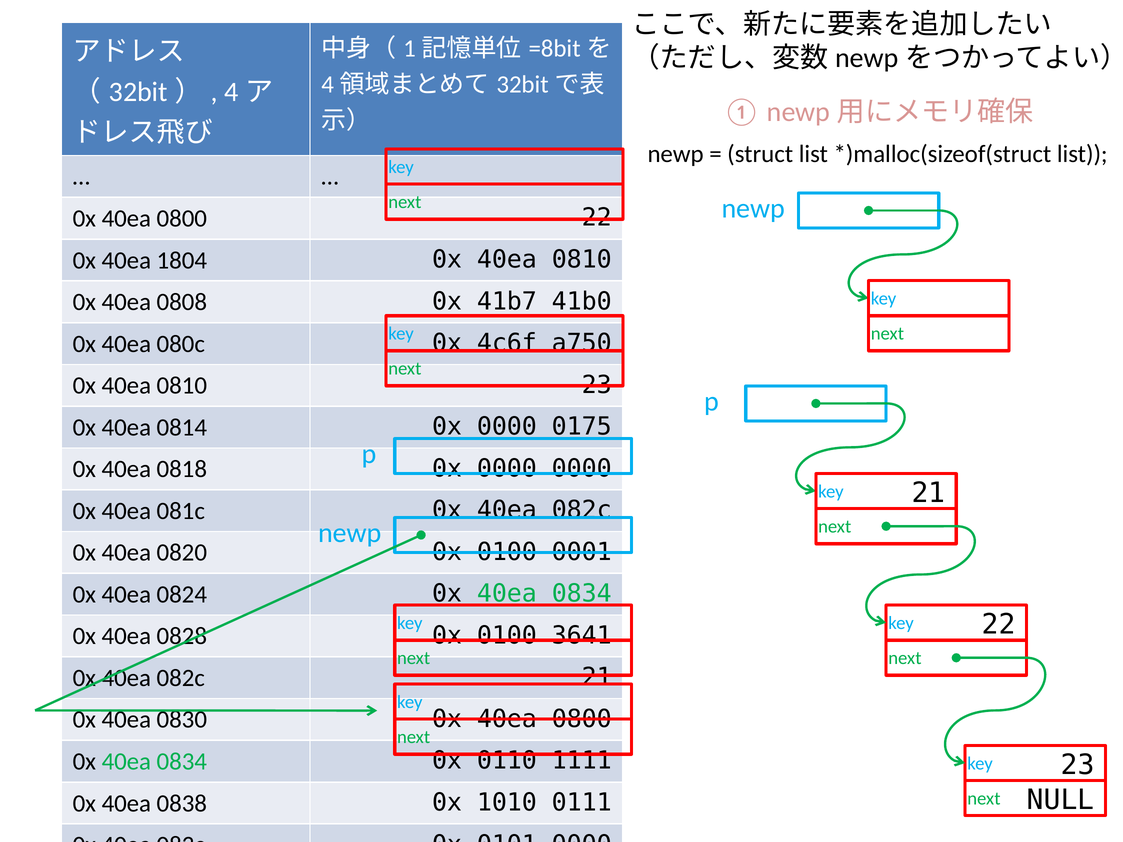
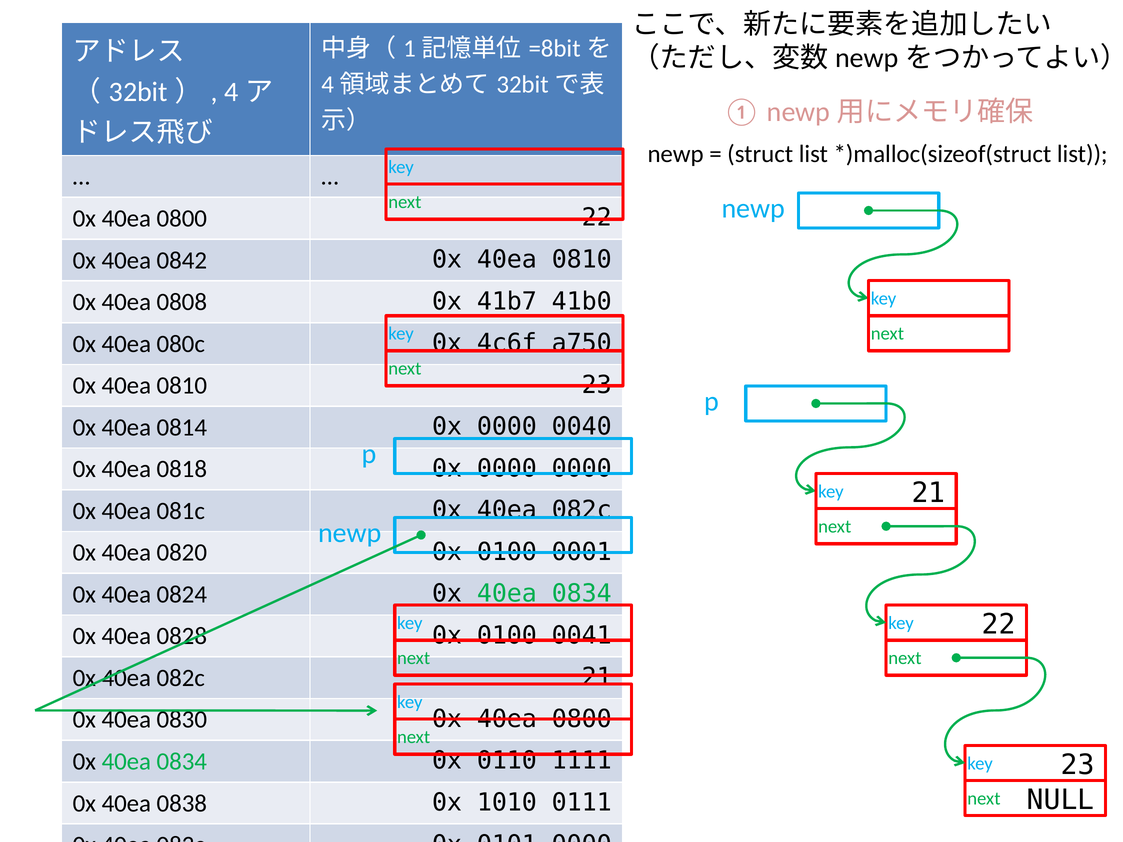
1804: 1804 -> 0842
0175: 0175 -> 0040
3641: 3641 -> 0041
